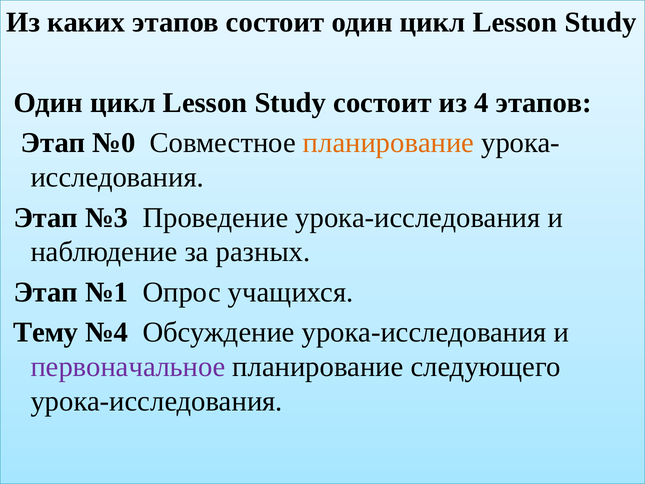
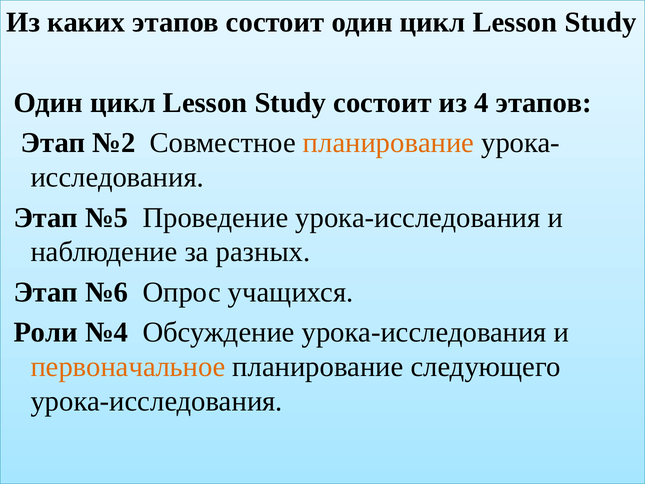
№0: №0 -> №2
№3: №3 -> №5
№1: №1 -> №6
Тему: Тему -> Роли
первоначальное colour: purple -> orange
